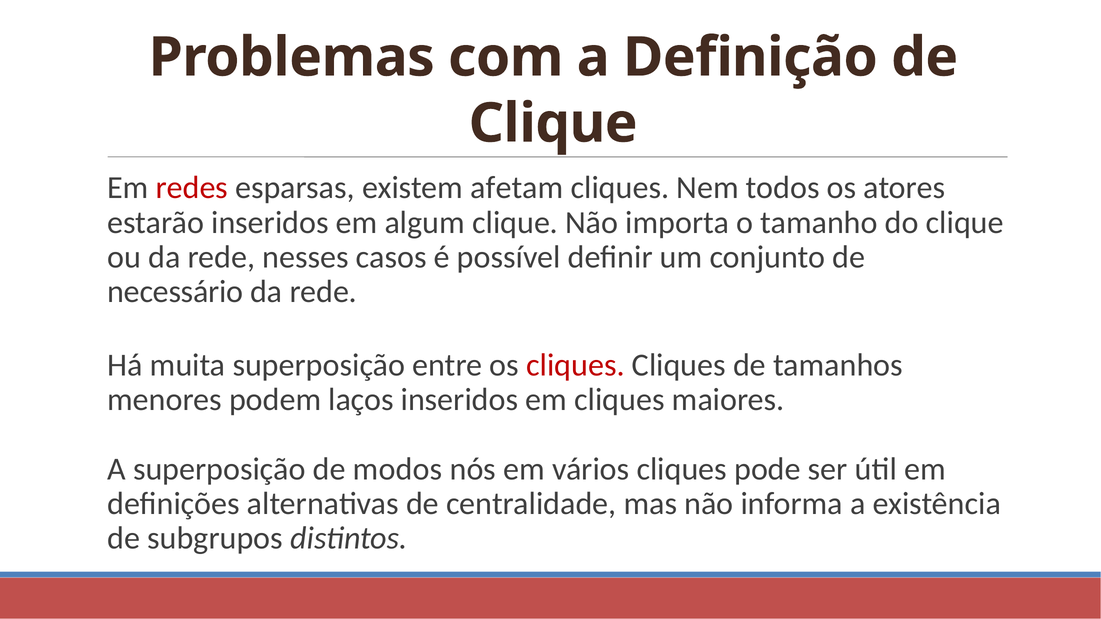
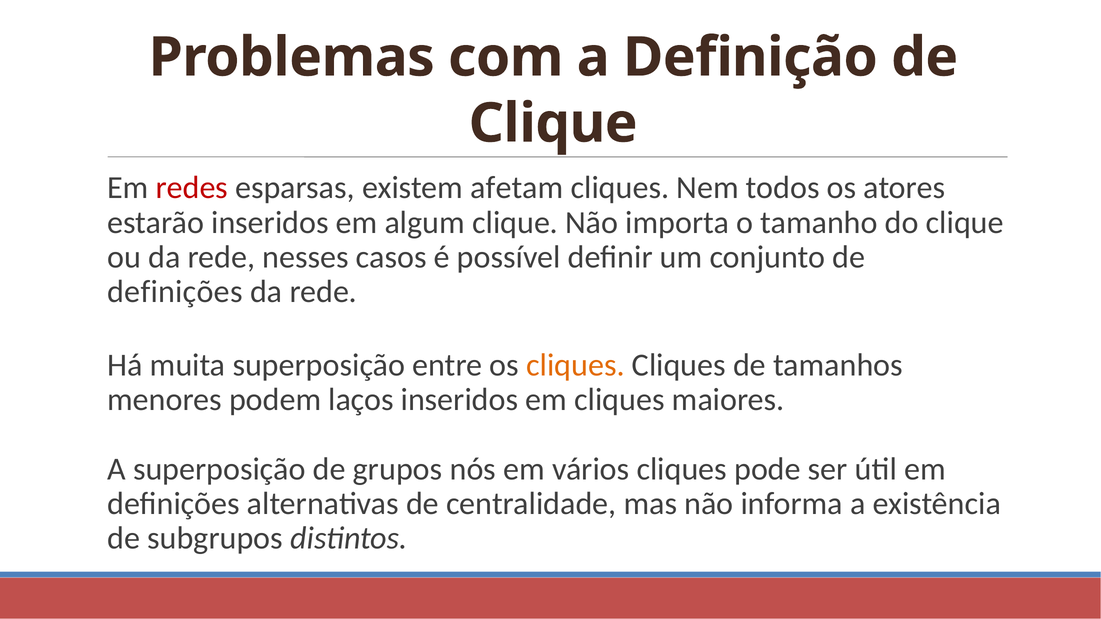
necessário at (175, 292): necessário -> definições
cliques at (575, 365) colour: red -> orange
modos: modos -> grupos
